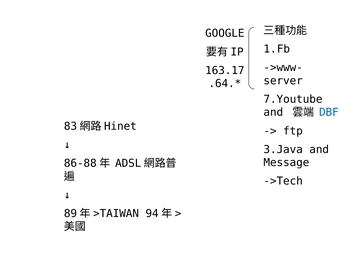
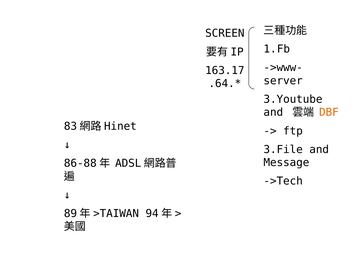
GOOGLE: GOOGLE -> SCREEN
7.Youtube: 7.Youtube -> 3.Youtube
DBF colour: blue -> orange
3.Java: 3.Java -> 3.File
